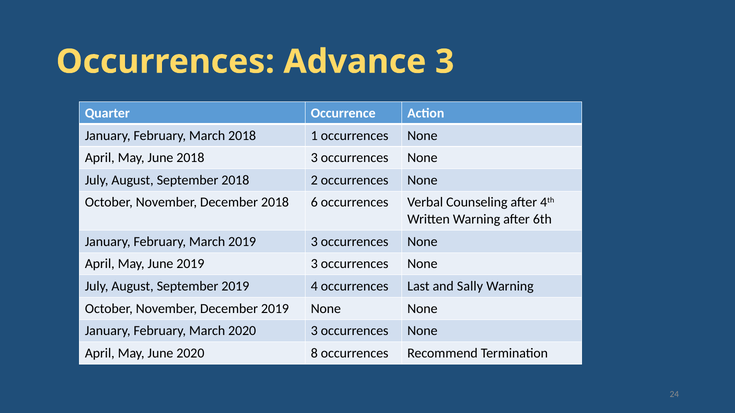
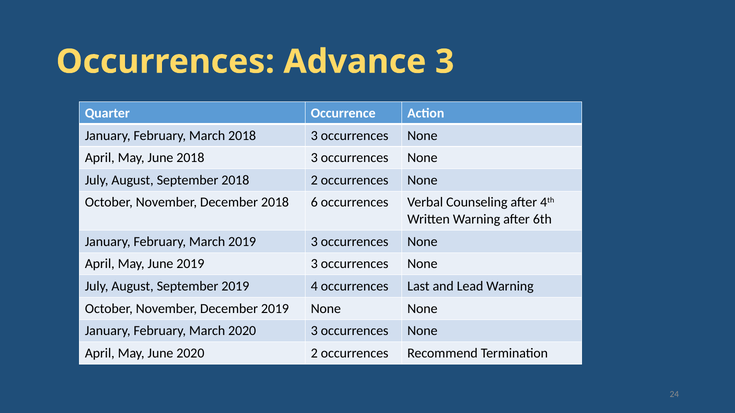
March 2018 1: 1 -> 3
Sally: Sally -> Lead
2020 8: 8 -> 2
